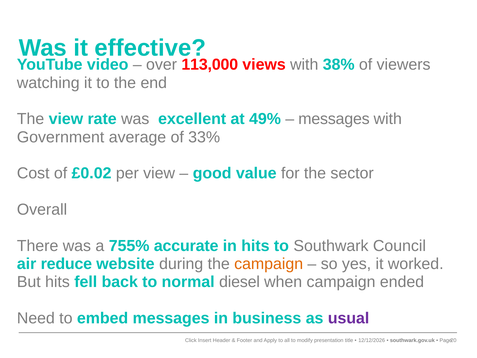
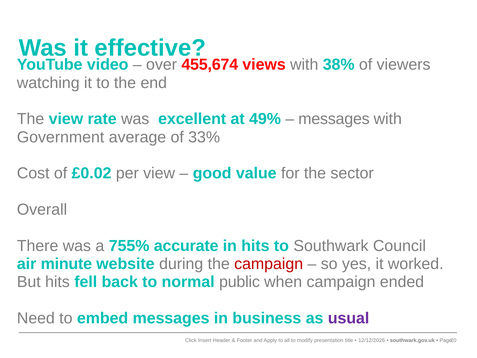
113,000: 113,000 -> 455,674
reduce: reduce -> minute
campaign at (269, 264) colour: orange -> red
diesel: diesel -> public
